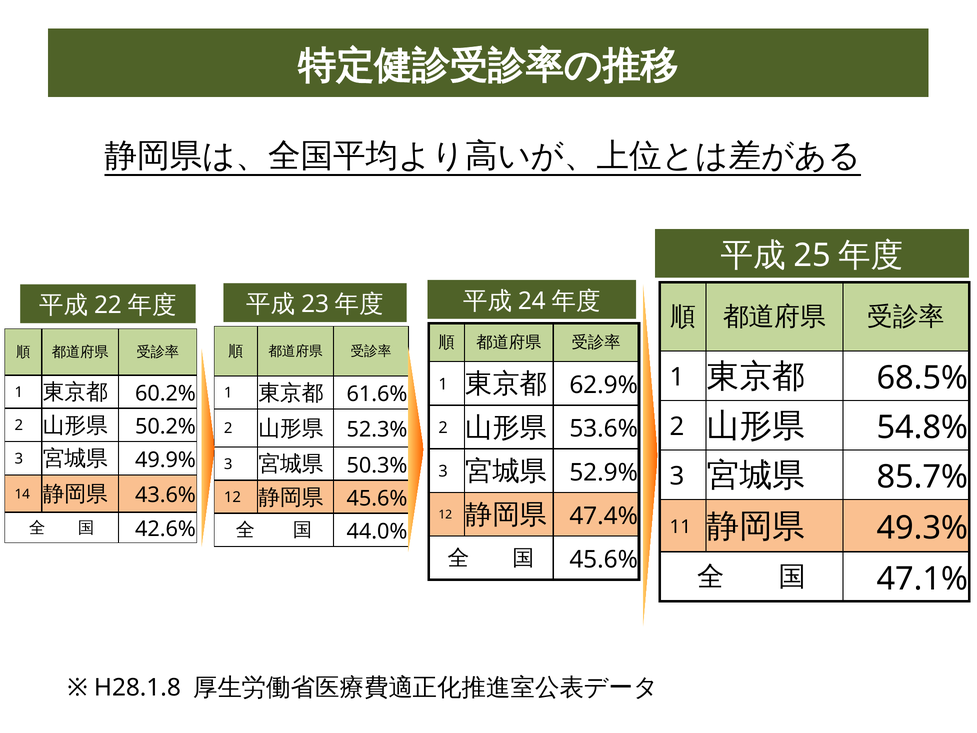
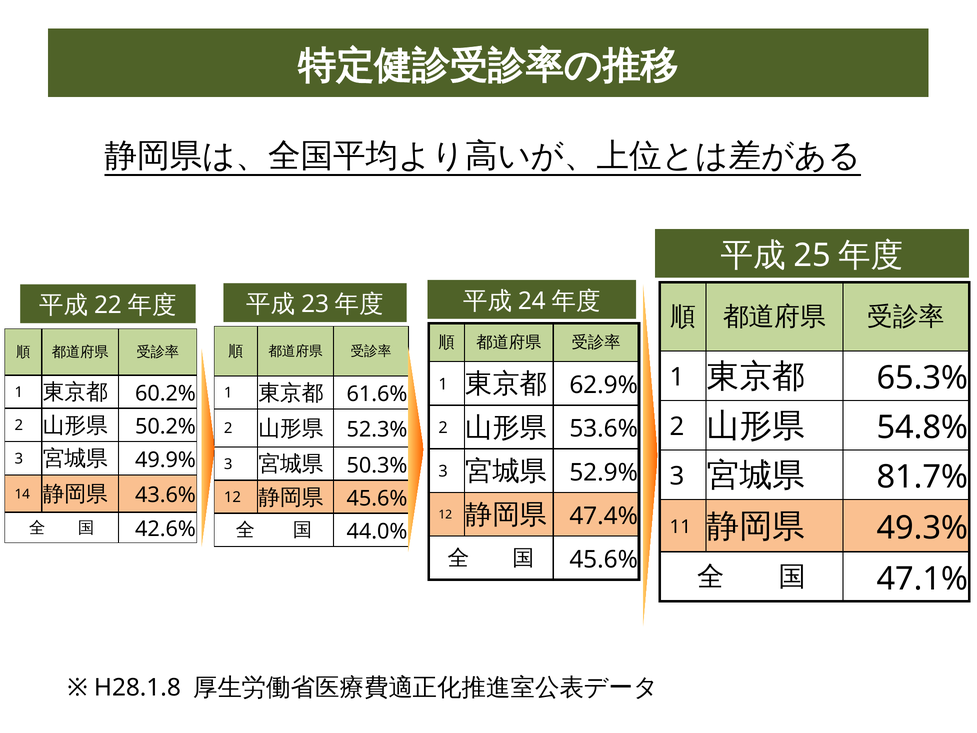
68.5%: 68.5% -> 65.3%
85.7%: 85.7% -> 81.7%
